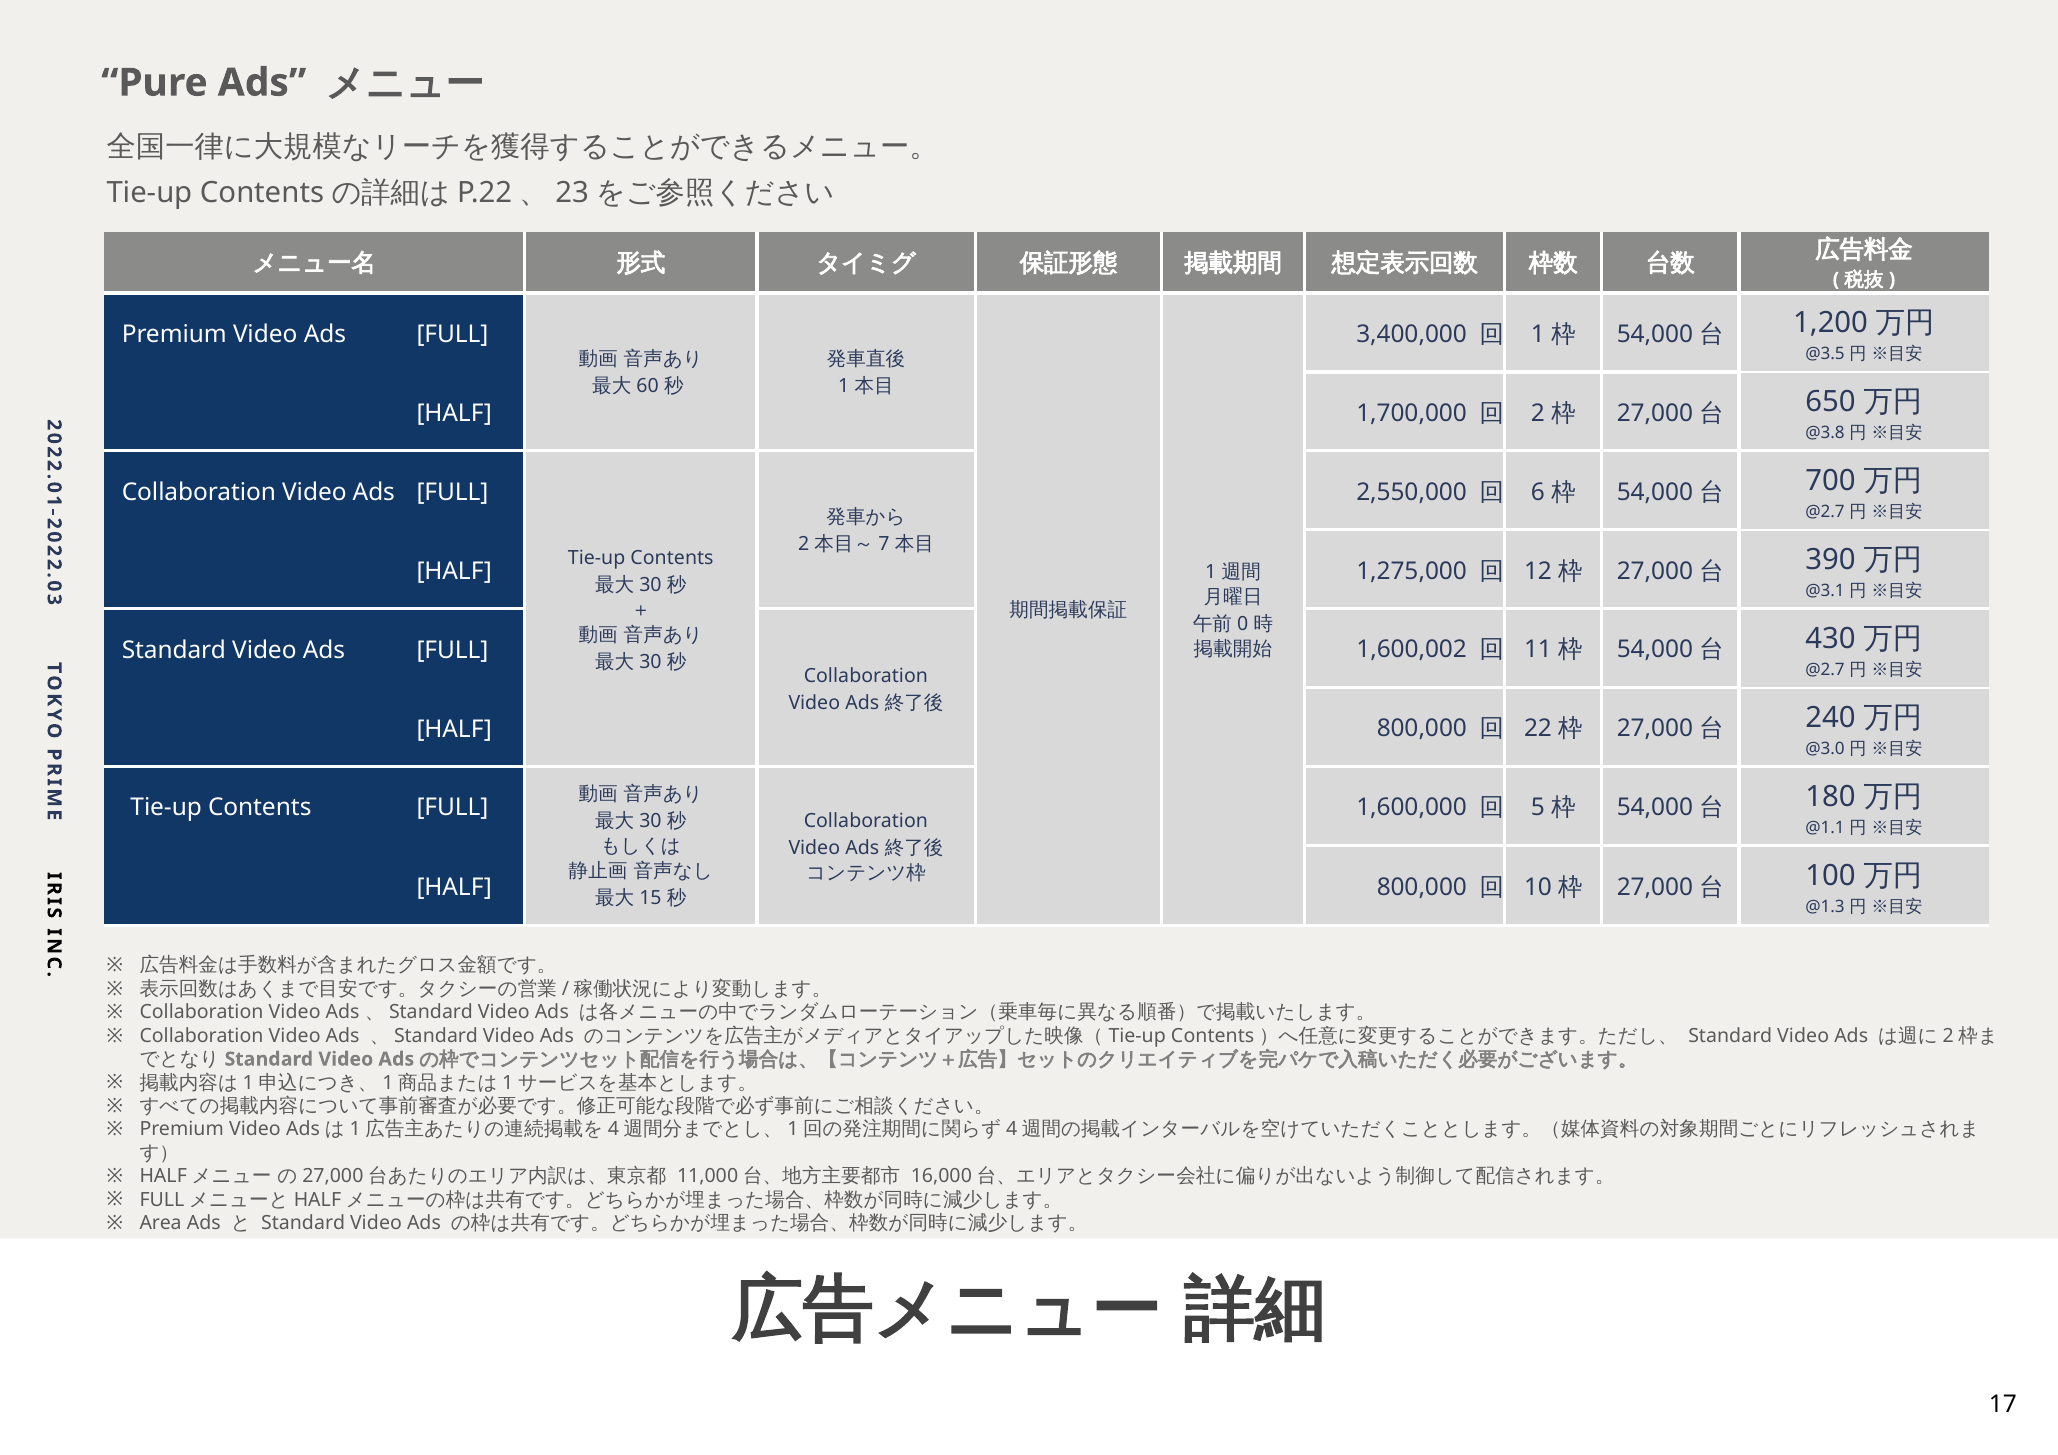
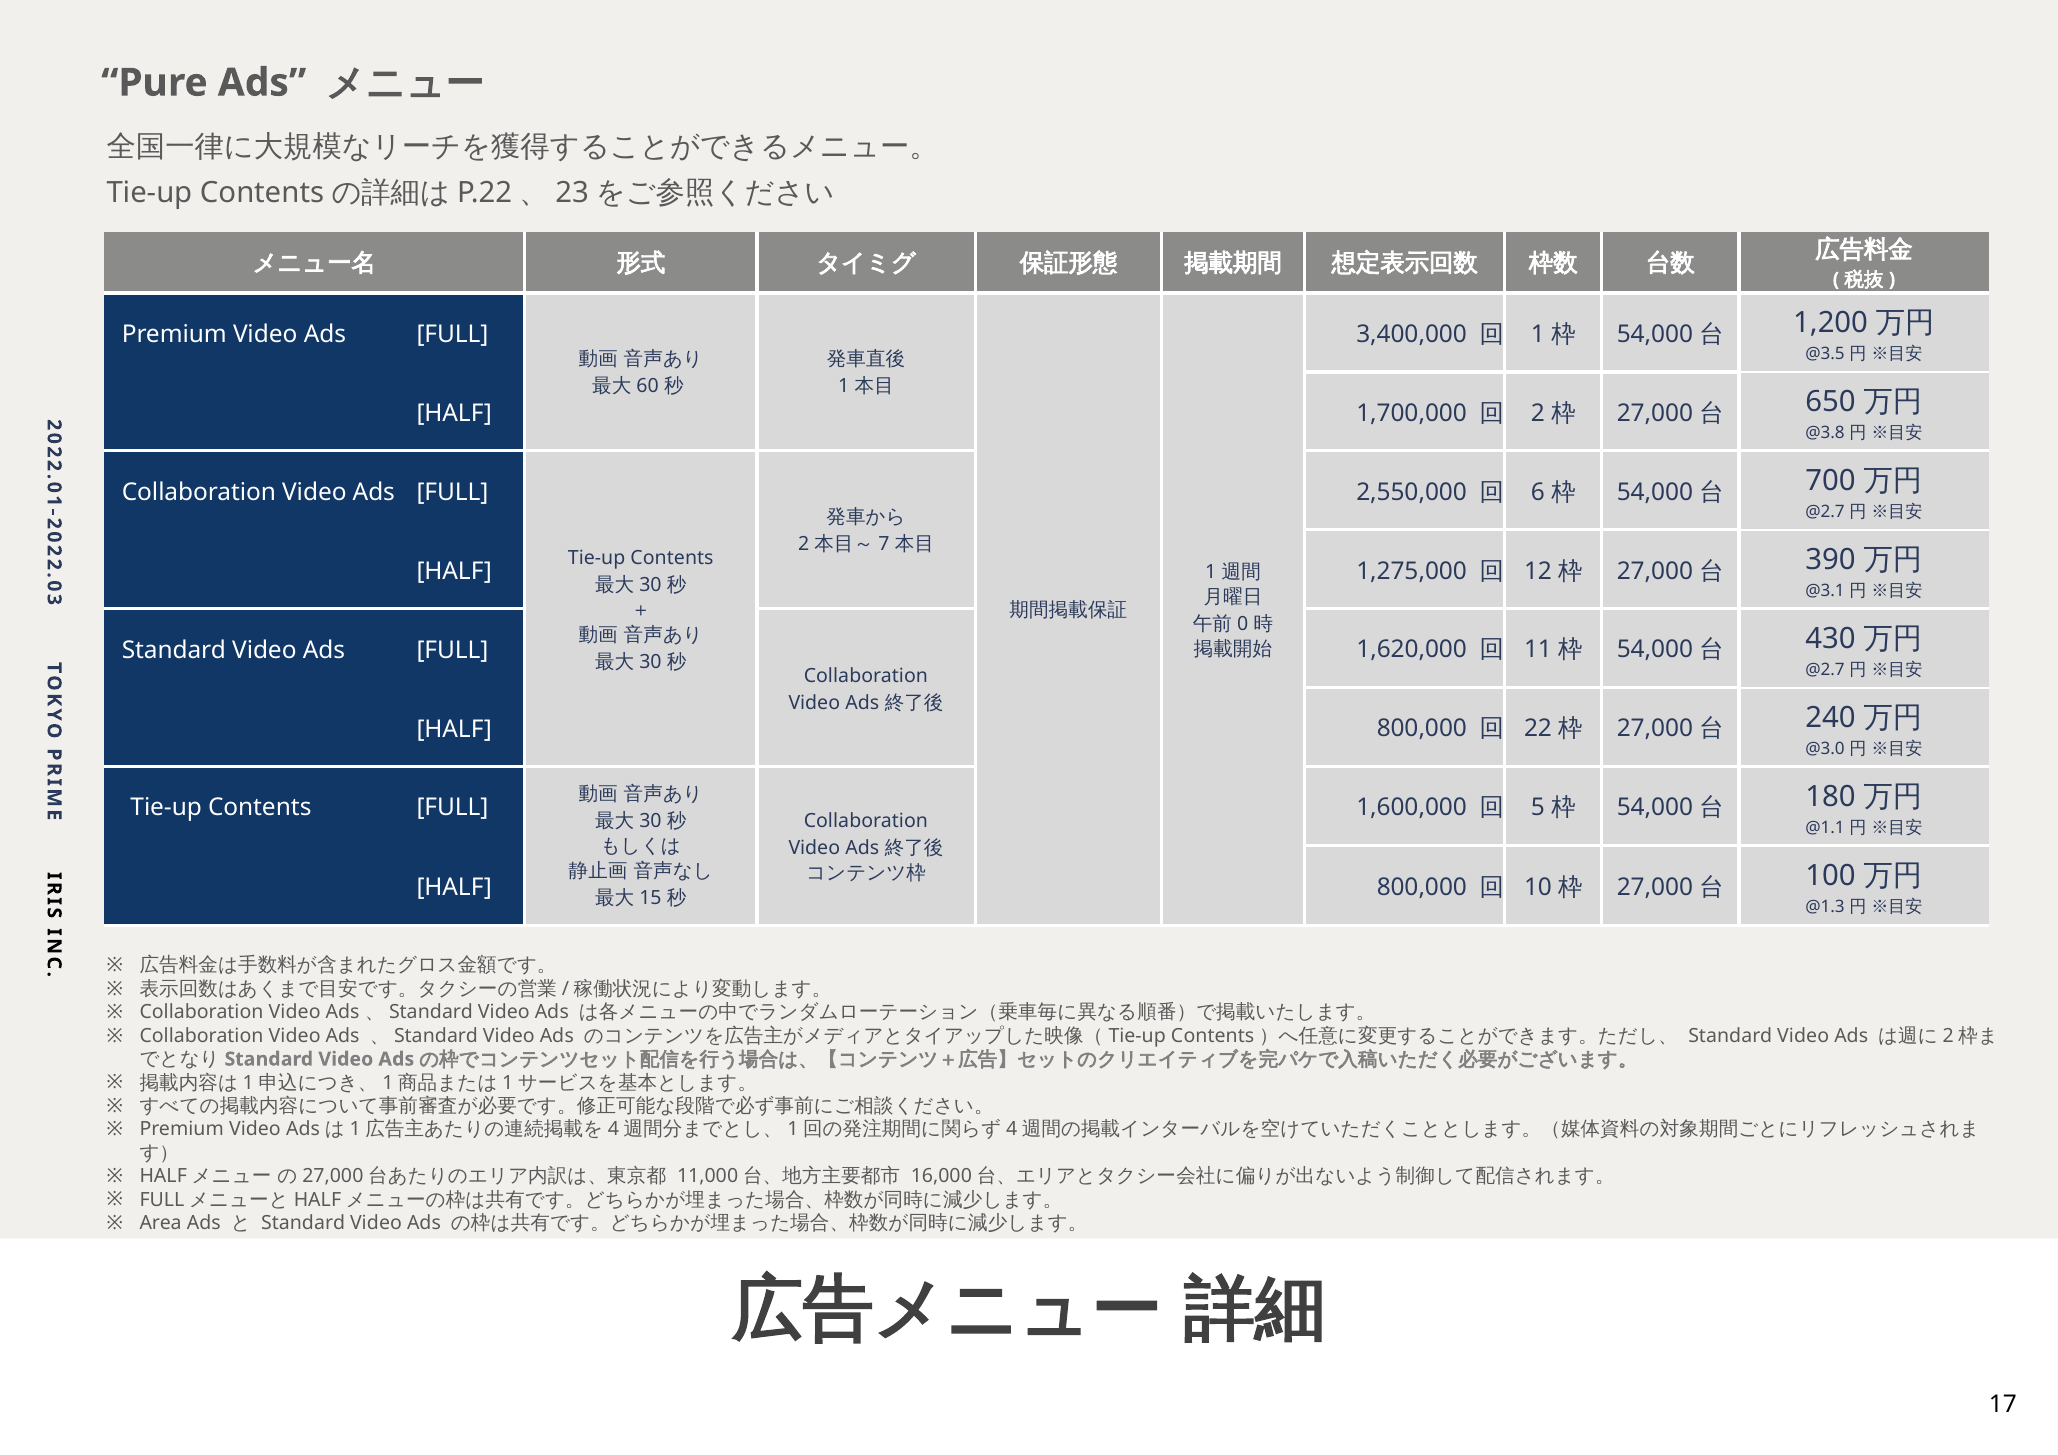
1,600,002: 1,600,002 -> 1,620,000
